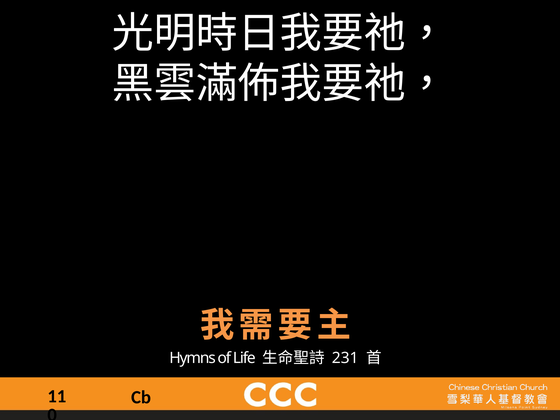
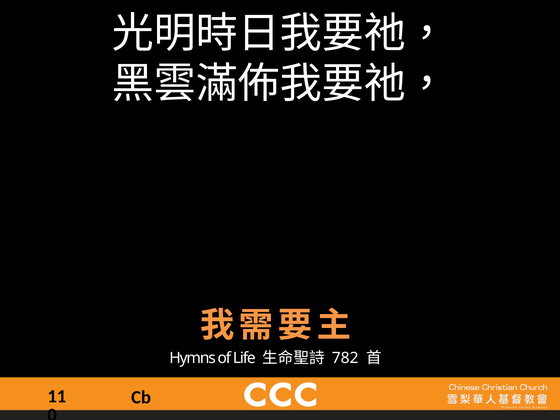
231: 231 -> 782
